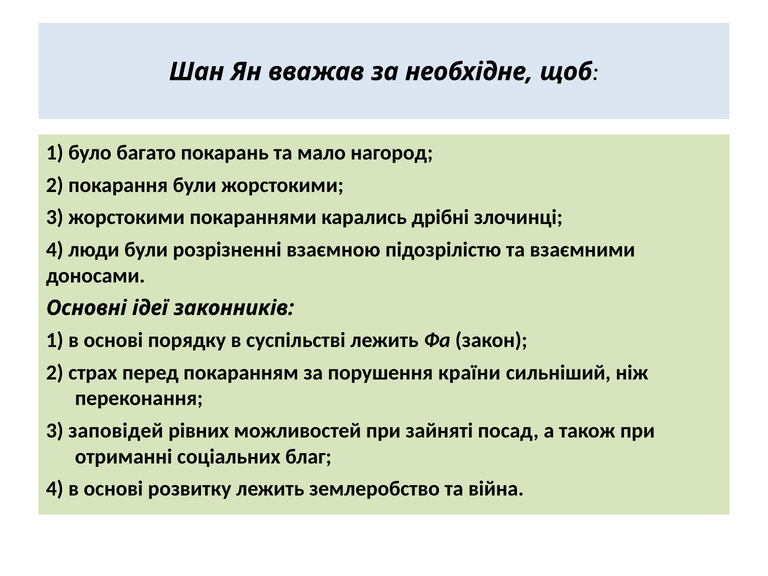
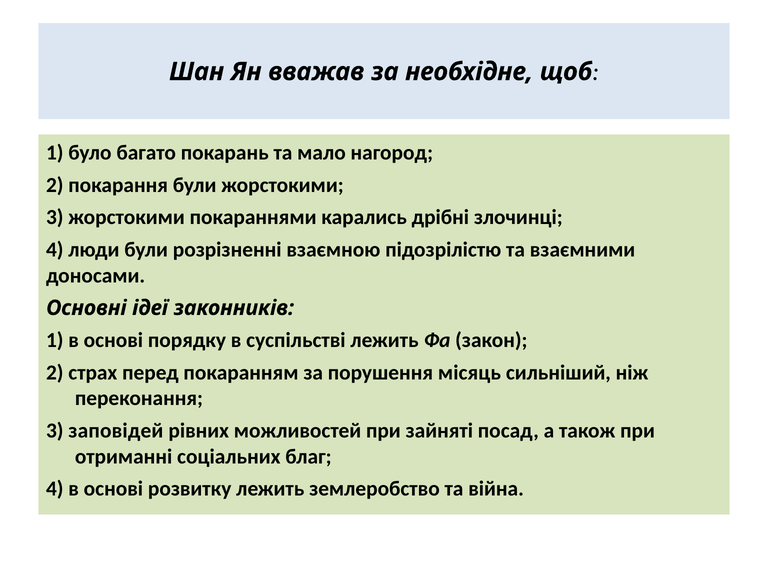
країни: країни -> місяць
